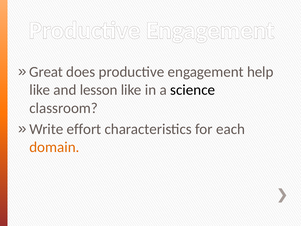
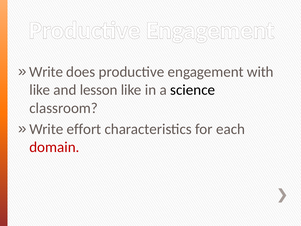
Great at (46, 72): Great -> Write
help: help -> with
domain colour: orange -> red
